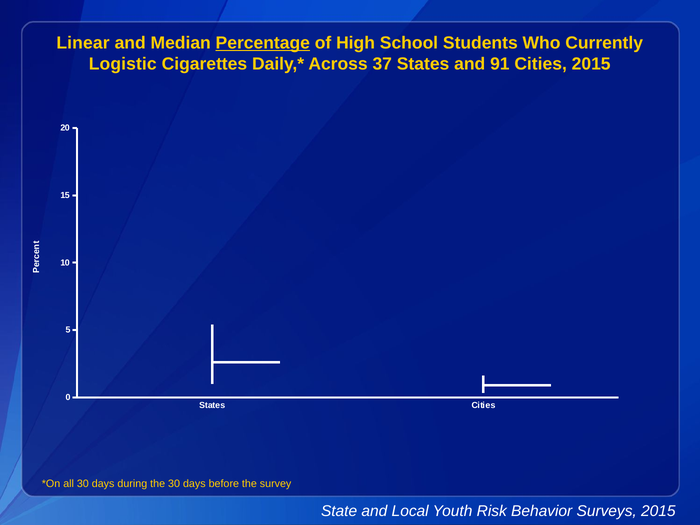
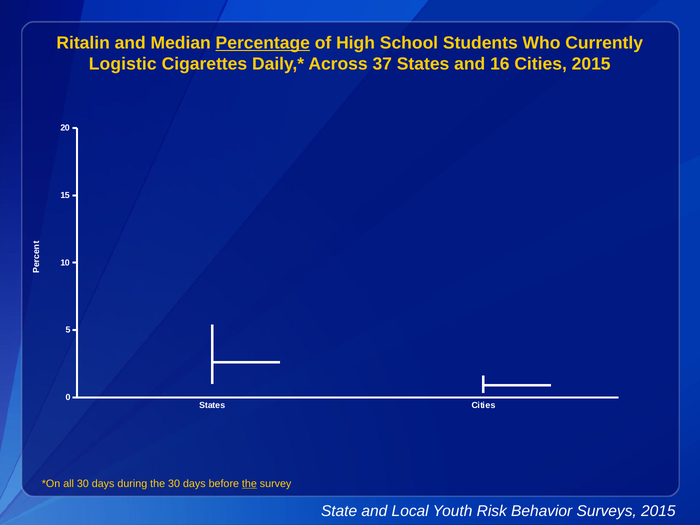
Linear: Linear -> Ritalin
91: 91 -> 16
the at (249, 484) underline: none -> present
